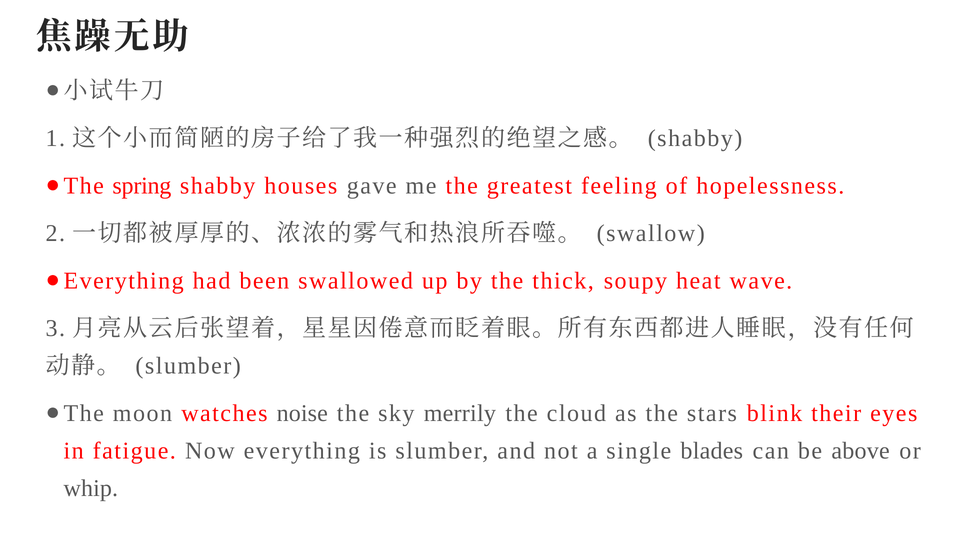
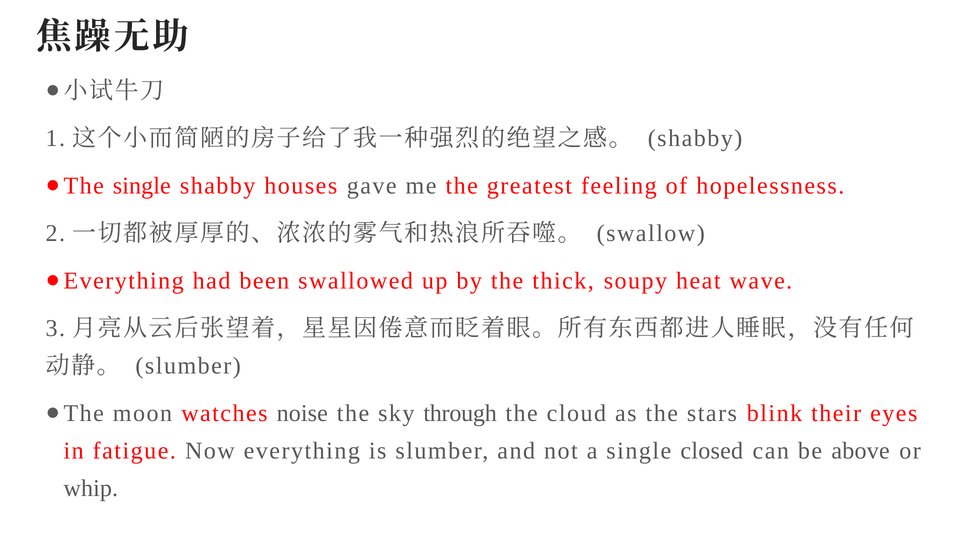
spring at (142, 186): spring -> single
merrily: merrily -> through
blades: blades -> closed
